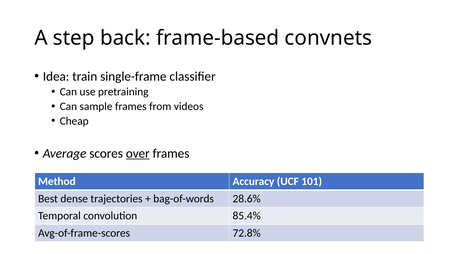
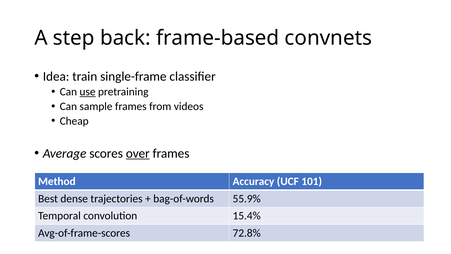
use underline: none -> present
28.6%: 28.6% -> 55.9%
85.4%: 85.4% -> 15.4%
